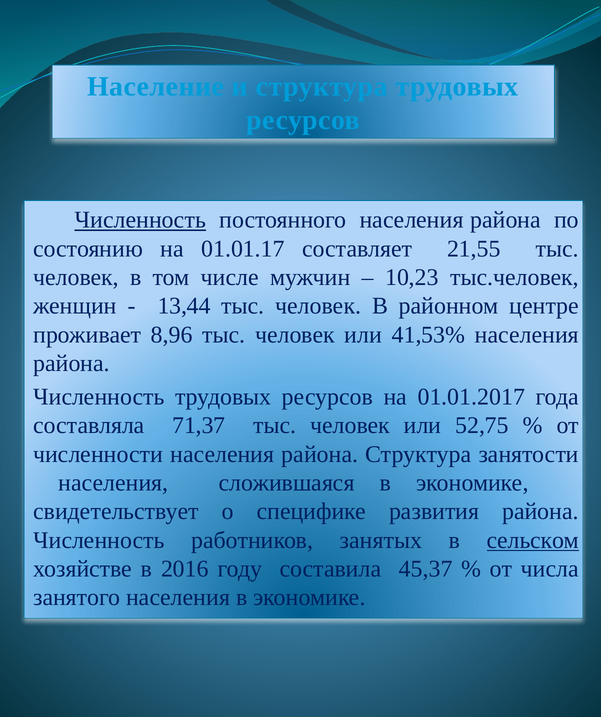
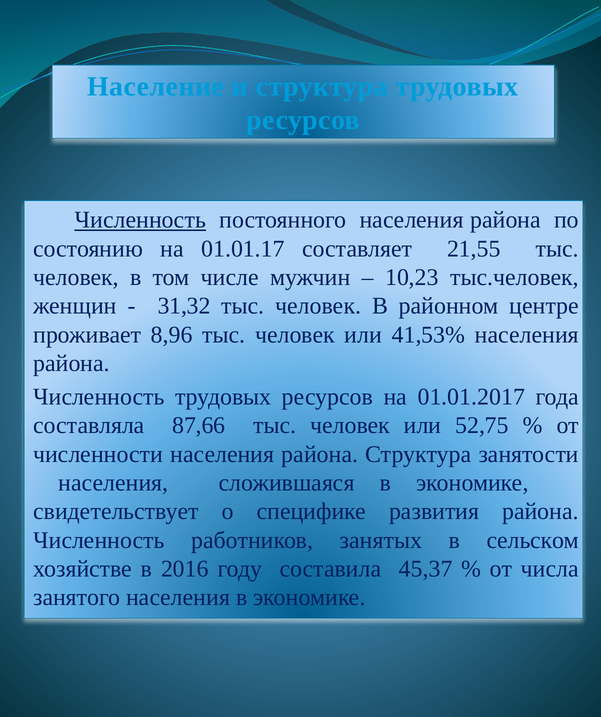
13,44: 13,44 -> 31,32
71,37: 71,37 -> 87,66
сельском underline: present -> none
